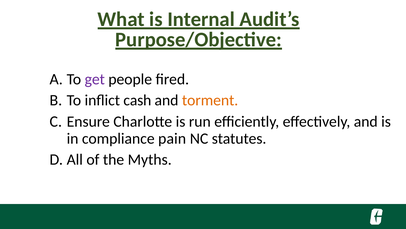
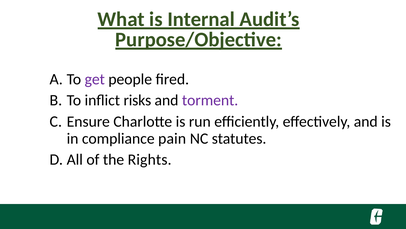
cash: cash -> risks
torment colour: orange -> purple
Myths: Myths -> Rights
